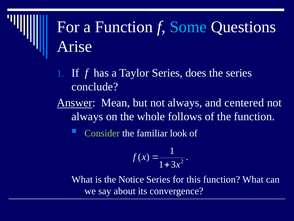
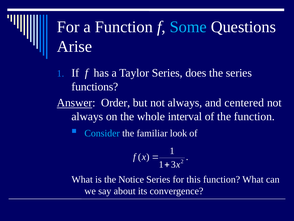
conclude: conclude -> functions
Mean: Mean -> Order
follows: follows -> interval
Consider colour: light green -> light blue
